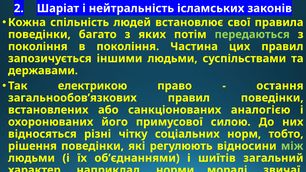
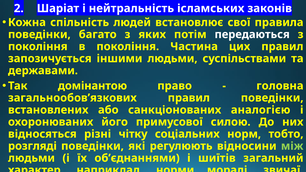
передаються colour: light green -> white
електрикою: електрикою -> домінантою
остання: остання -> головна
рішення: рішення -> розгляді
